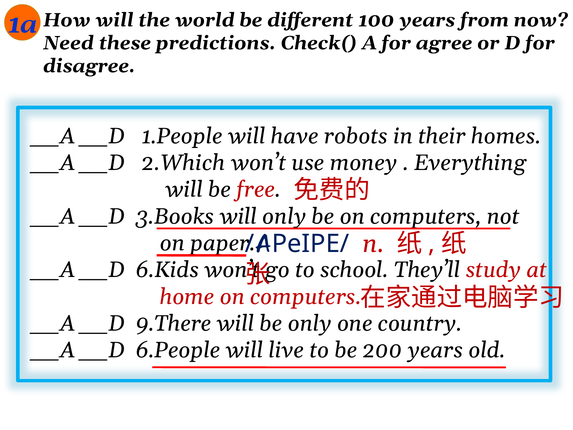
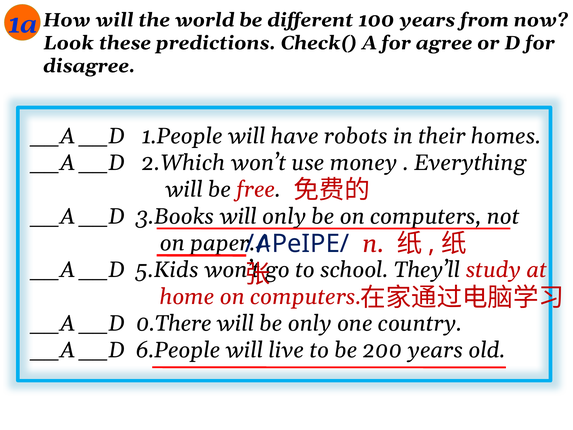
Need: Need -> Look
6.Kids: 6.Kids -> 5.Kids
9.There: 9.There -> 0.There
